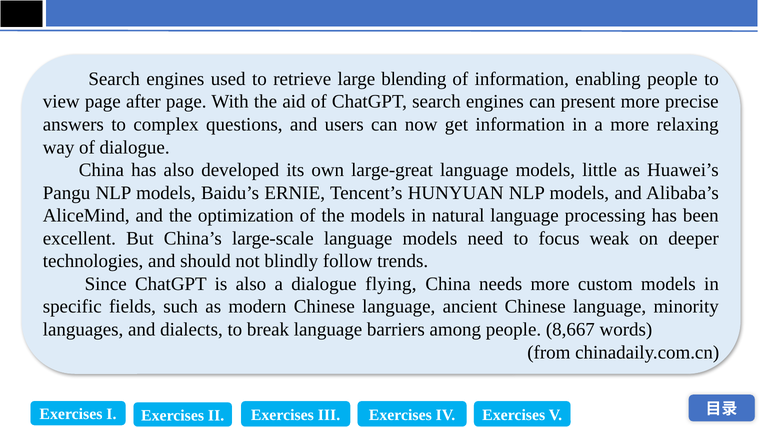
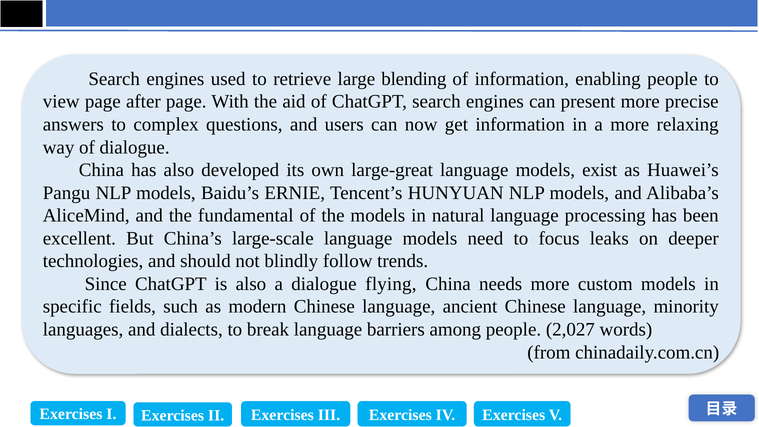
little: little -> exist
optimization: optimization -> fundamental
weak: weak -> leaks
8,667: 8,667 -> 2,027
